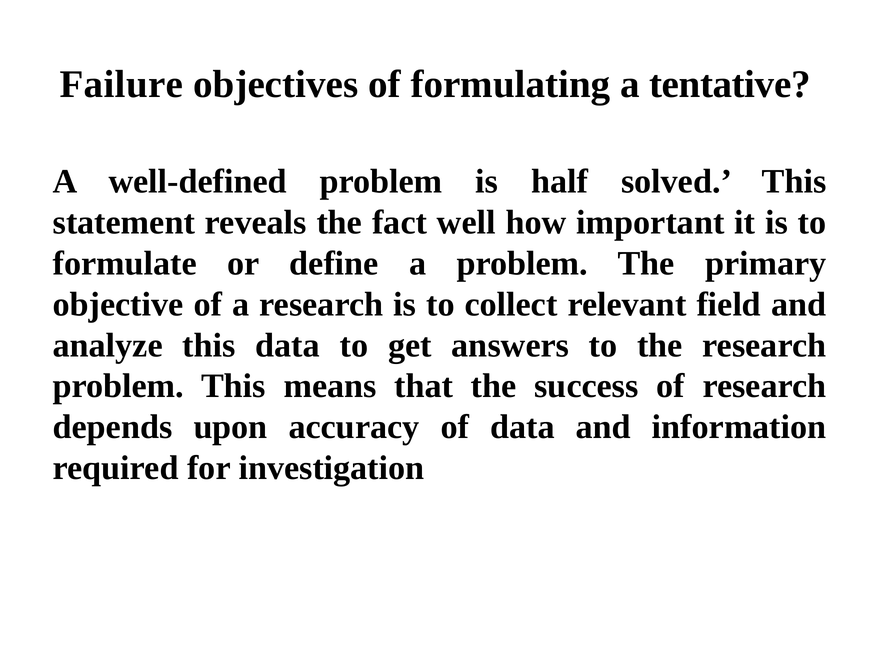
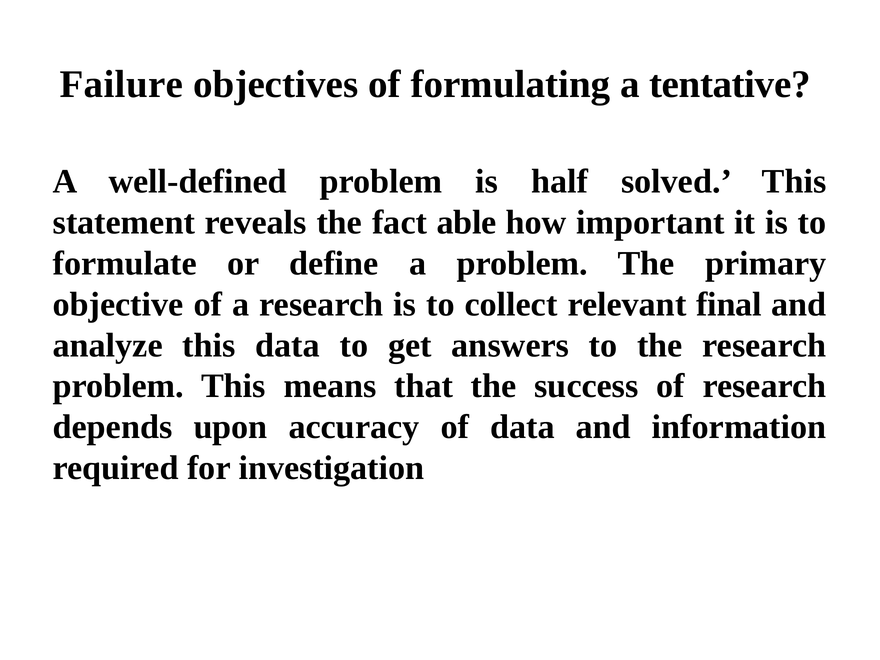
well: well -> able
field: field -> final
